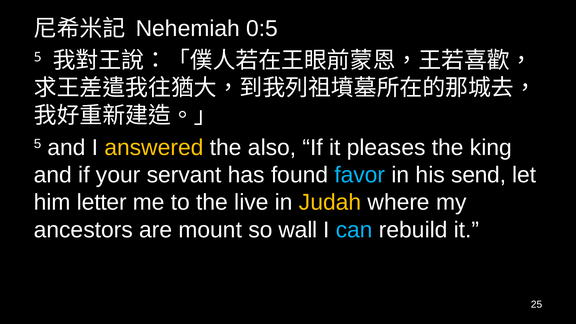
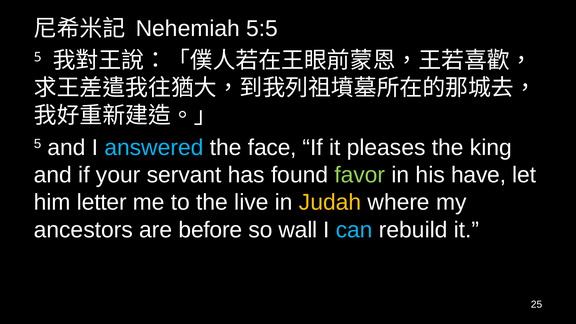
0:5: 0:5 -> 5:5
answered colour: yellow -> light blue
also: also -> face
favor colour: light blue -> light green
send: send -> have
mount: mount -> before
